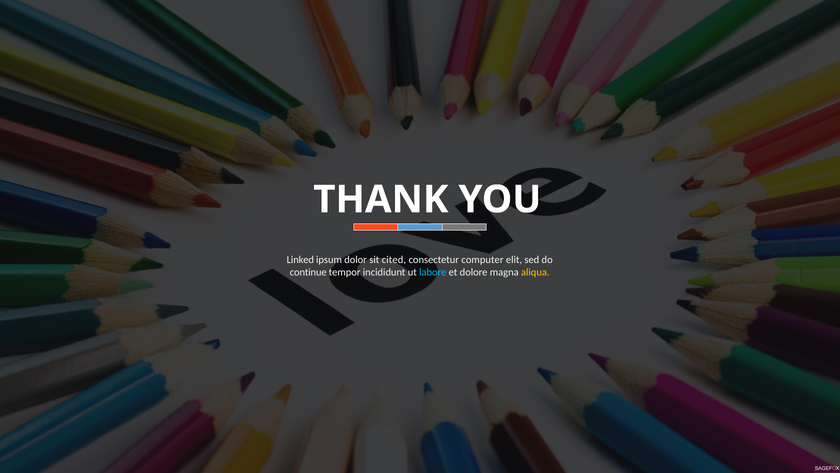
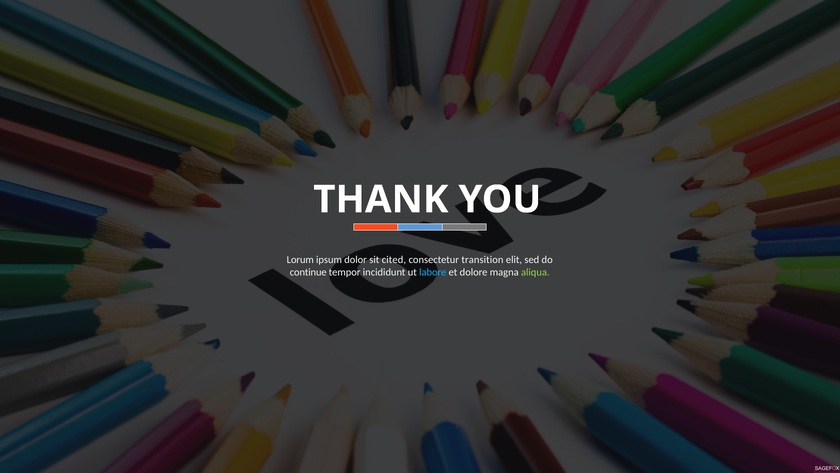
Linked: Linked -> Lorum
computer: computer -> transition
aliqua colour: yellow -> light green
